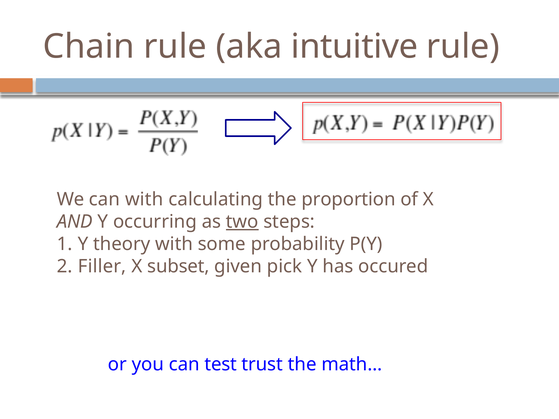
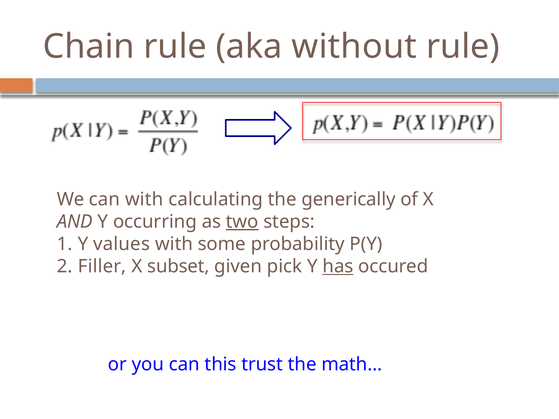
intuitive: intuitive -> without
proportion: proportion -> generically
theory: theory -> values
has underline: none -> present
test: test -> this
